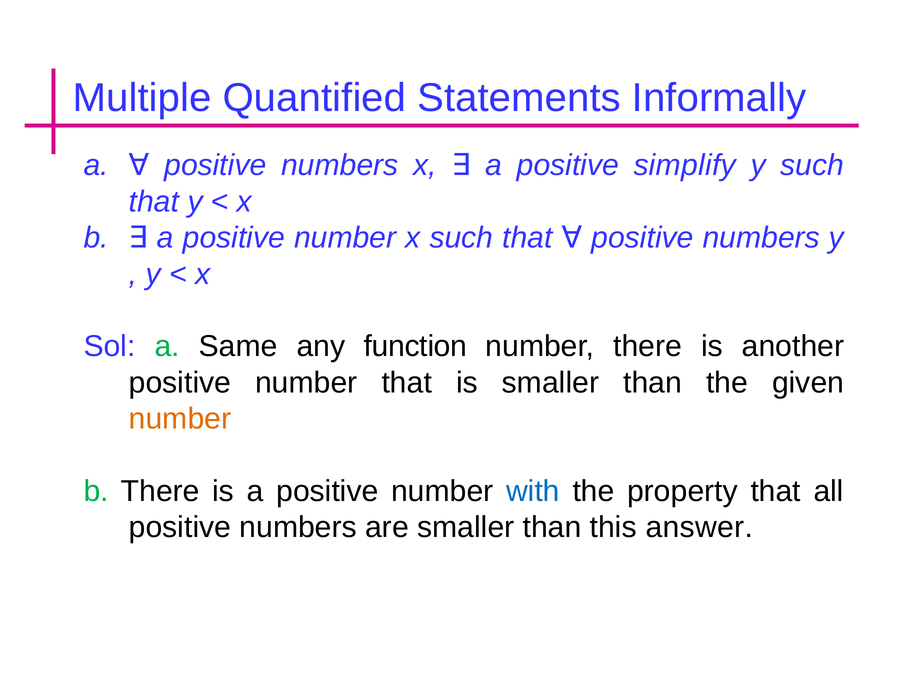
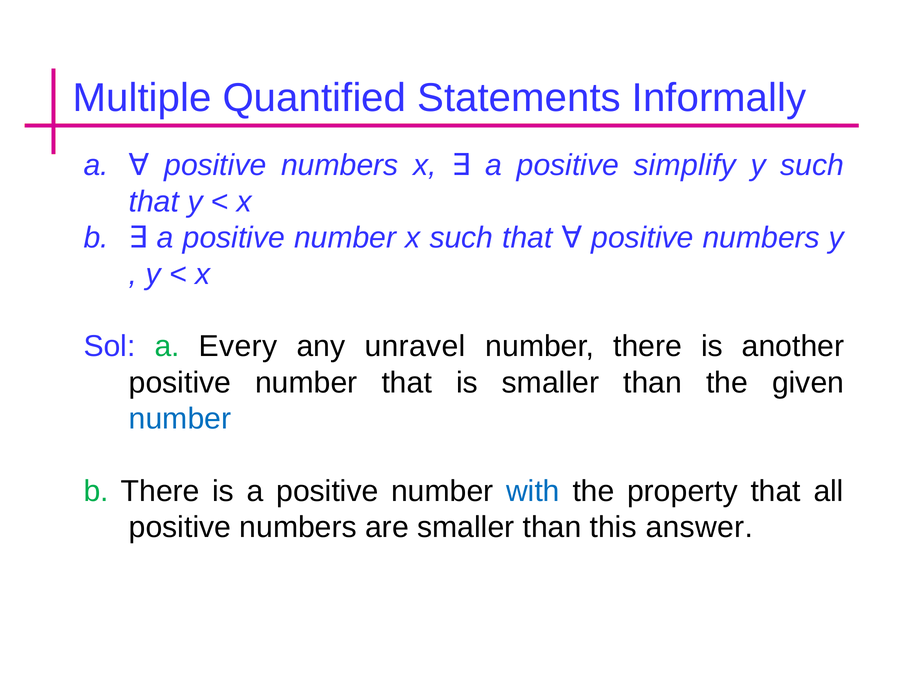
Same: Same -> Every
function: function -> unravel
number at (180, 419) colour: orange -> blue
